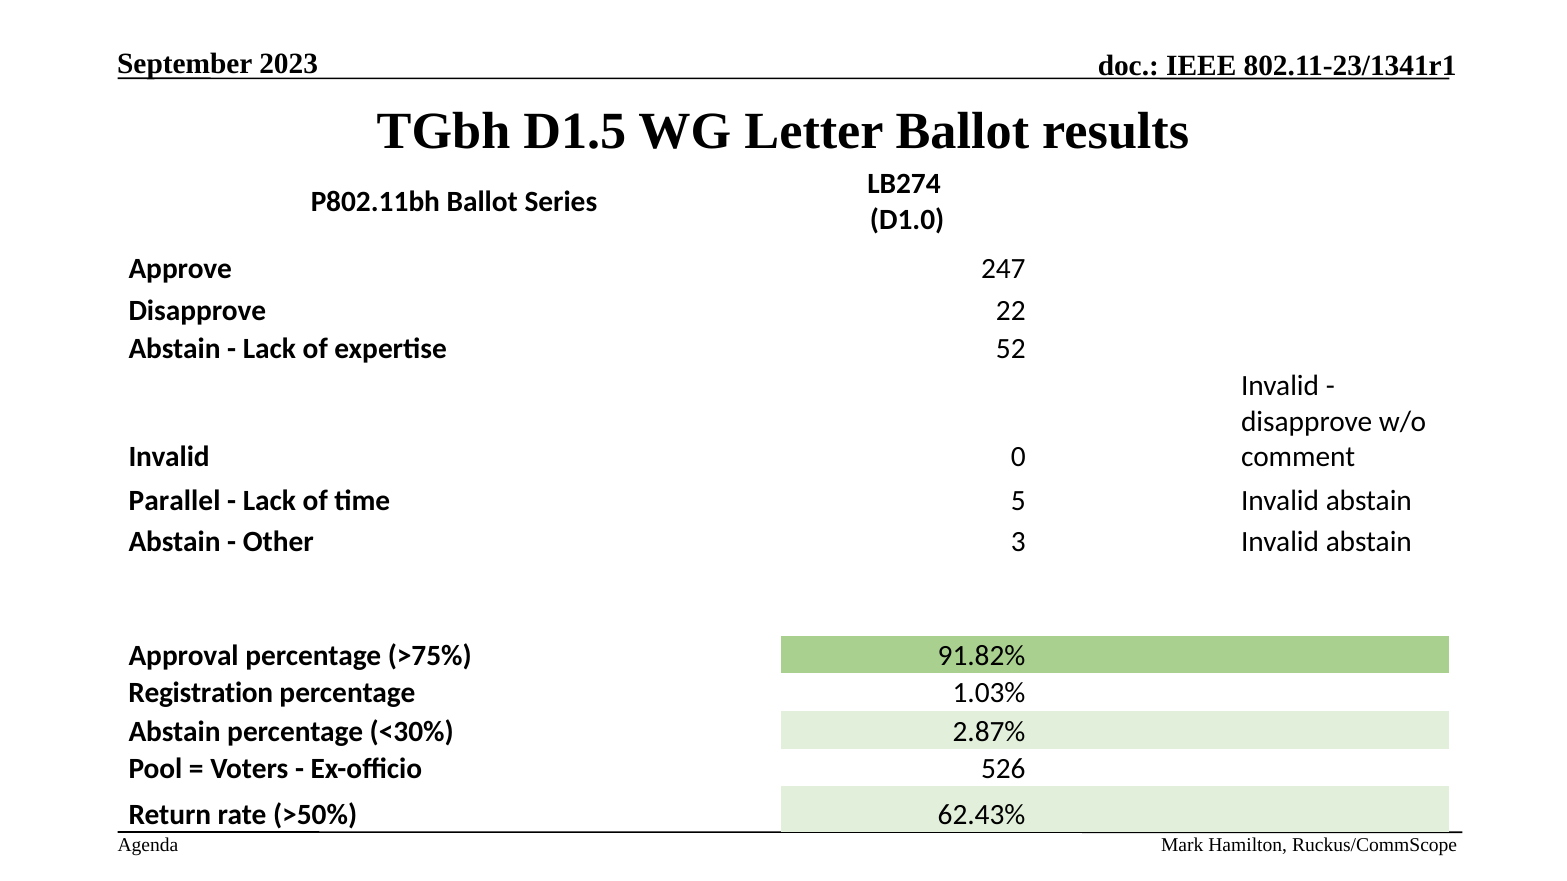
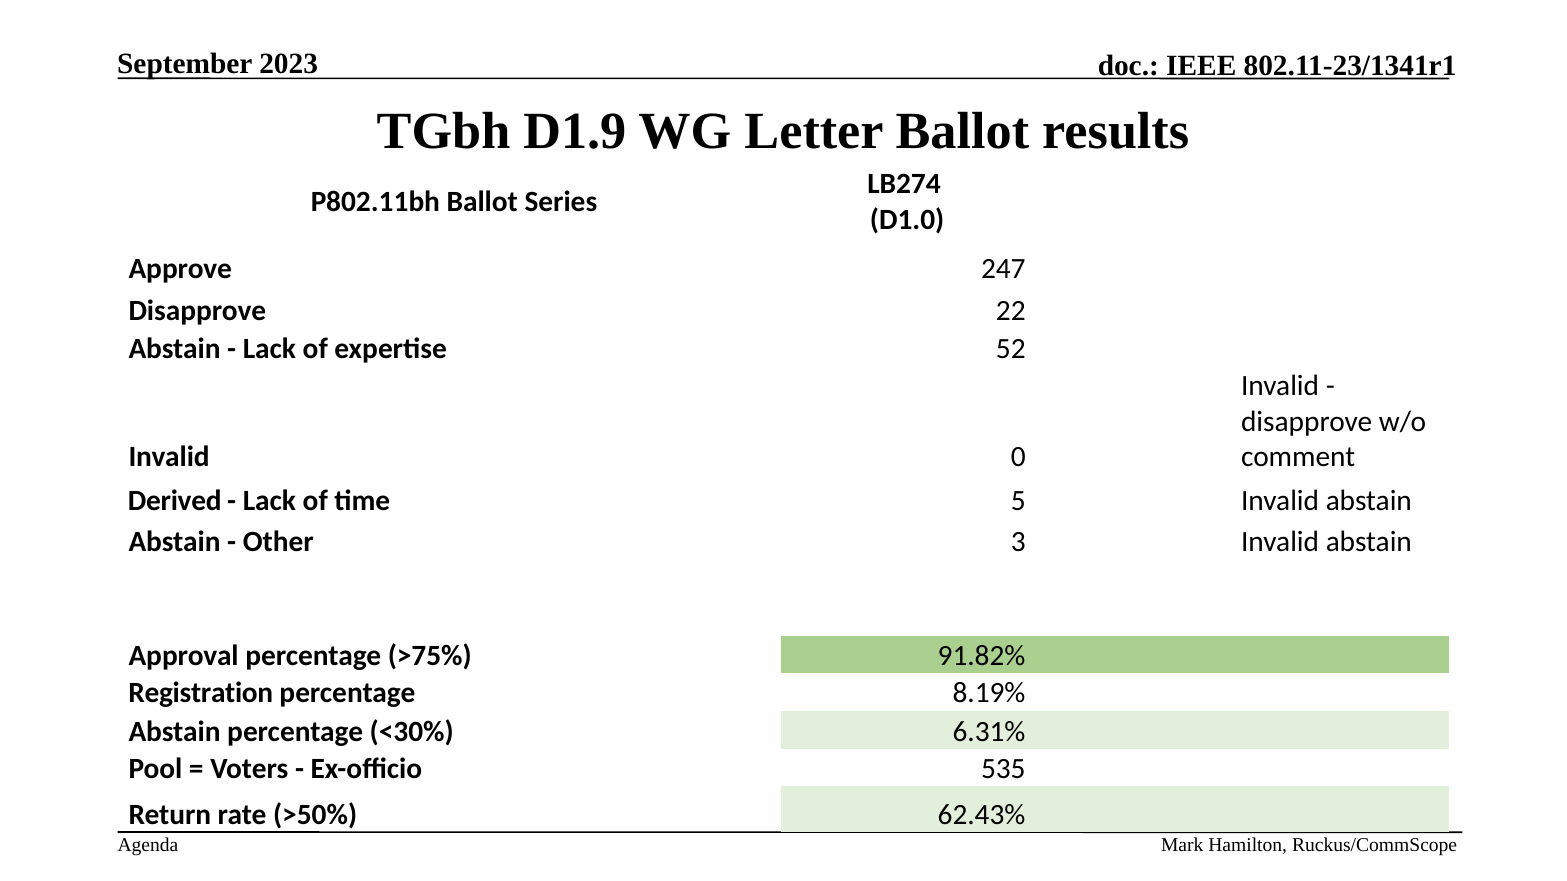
D1.5: D1.5 -> D1.9
Parallel: Parallel -> Derived
1.03%: 1.03% -> 8.19%
2.87%: 2.87% -> 6.31%
526: 526 -> 535
